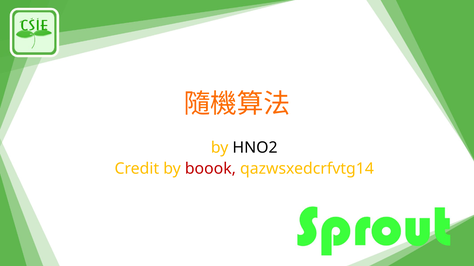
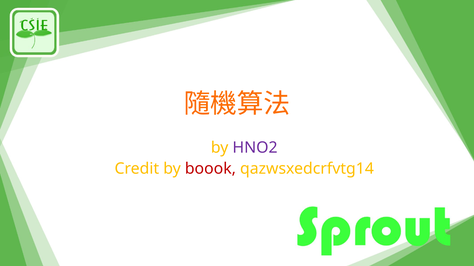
HNO2 colour: black -> purple
